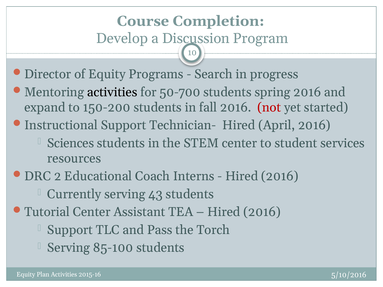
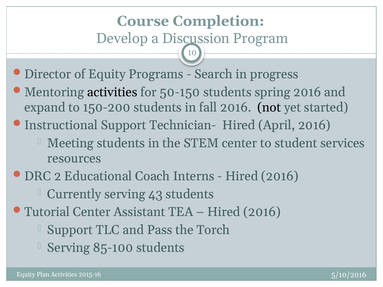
50-700: 50-700 -> 50-150
not colour: red -> black
Sciences: Sciences -> Meeting
